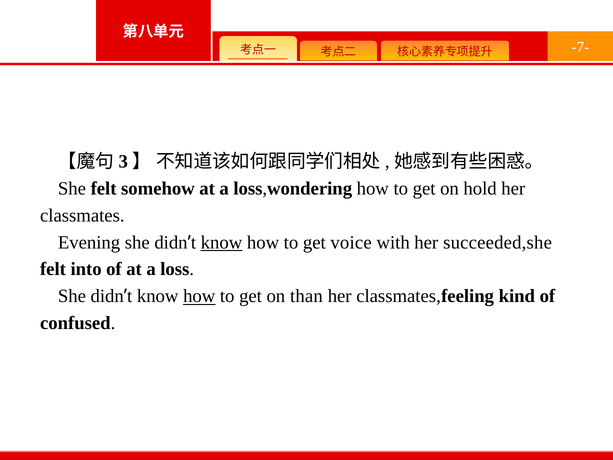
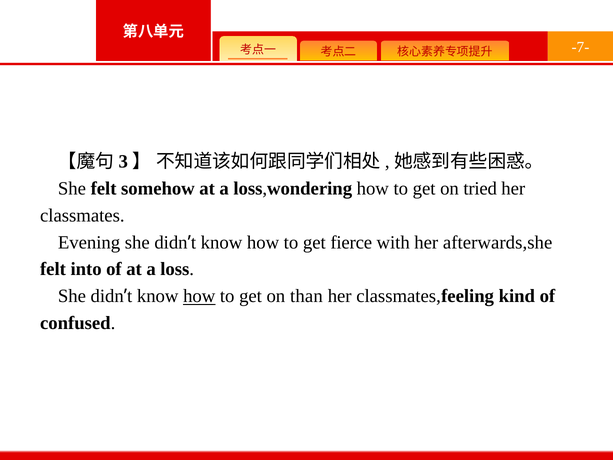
hold: hold -> tried
know at (222, 242) underline: present -> none
voice: voice -> fierce
succeeded,she: succeeded,she -> afterwards,she
